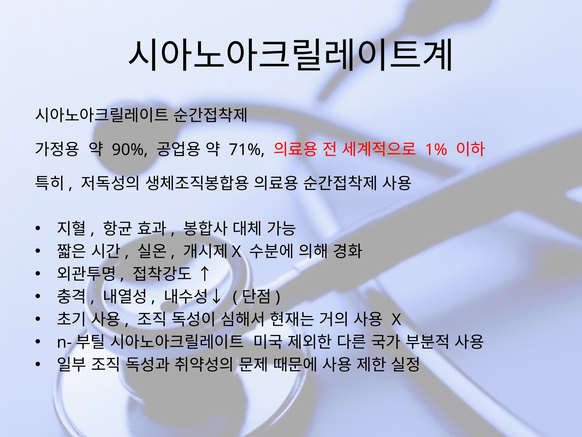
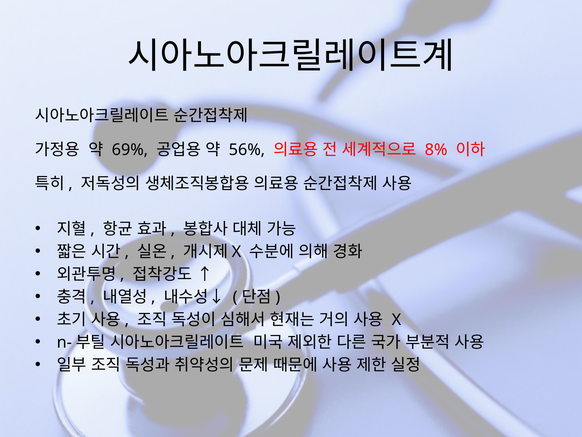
90%: 90% -> 69%
71%: 71% -> 56%
1%: 1% -> 8%
